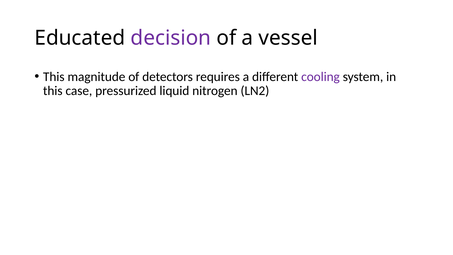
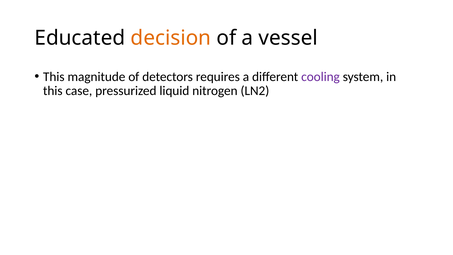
decision colour: purple -> orange
